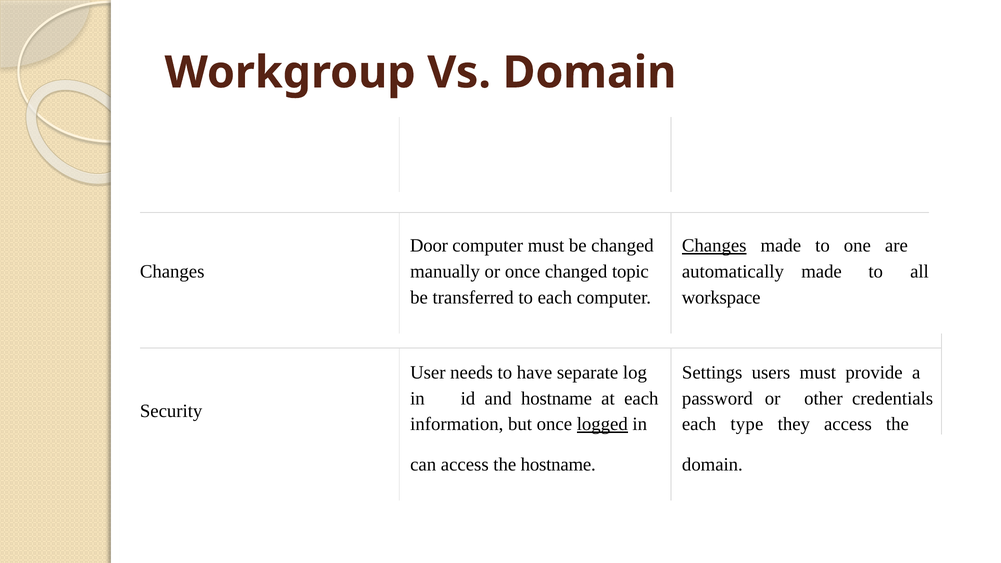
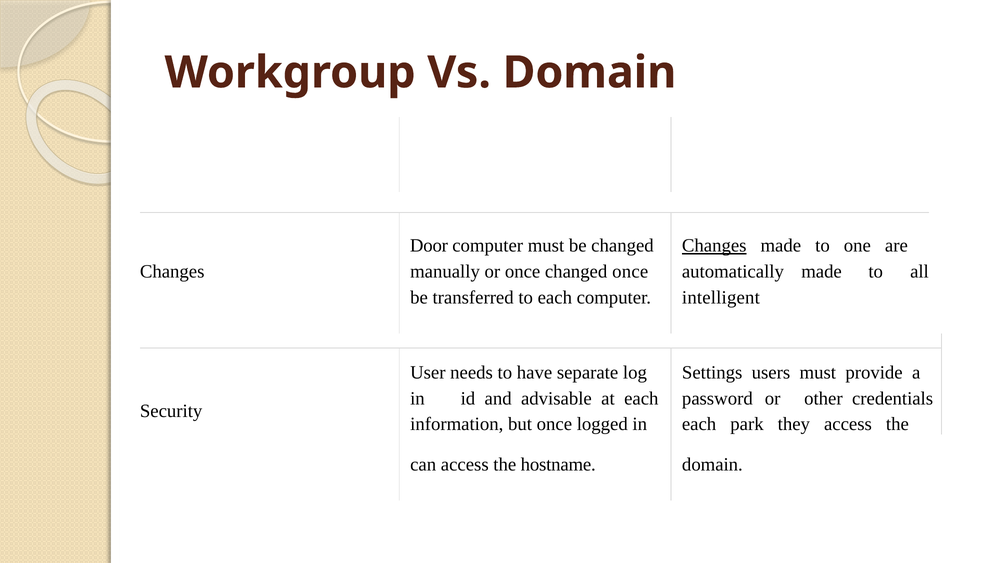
changed topic: topic -> once
workspace: workspace -> intelligent
and hostname: hostname -> advisable
logged underline: present -> none
type: type -> park
